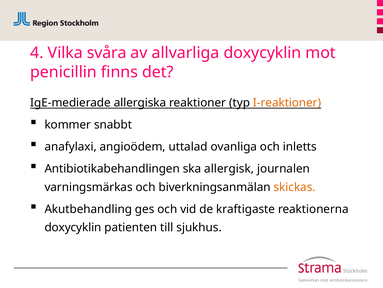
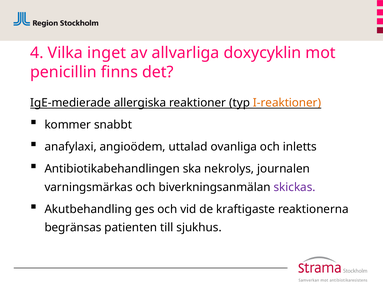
svåra: svåra -> inget
allergisk: allergisk -> nekrolys
skickas colour: orange -> purple
doxycyklin at (73, 227): doxycyklin -> begränsas
